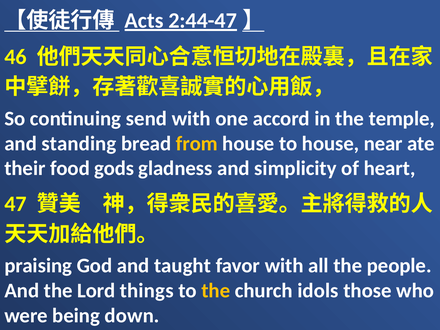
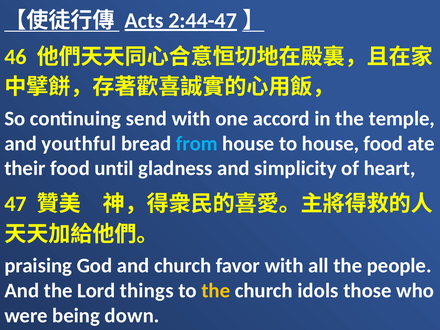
standing: standing -> youthful
from colour: yellow -> light blue
house near: near -> food
gods: gods -> until
and taught: taught -> church
